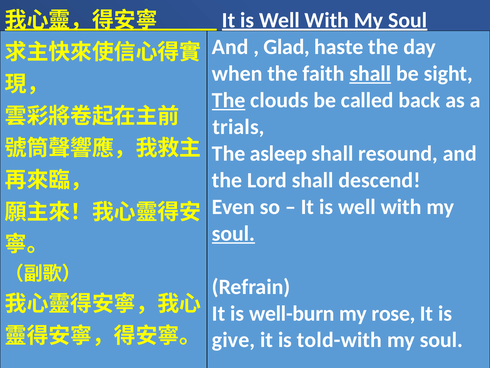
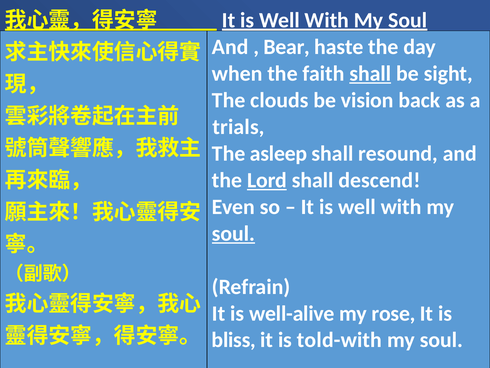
Glad: Glad -> Bear
The at (229, 100) underline: present -> none
called: called -> vision
Lord underline: none -> present
well-burn: well-burn -> well-alive
give: give -> bliss
